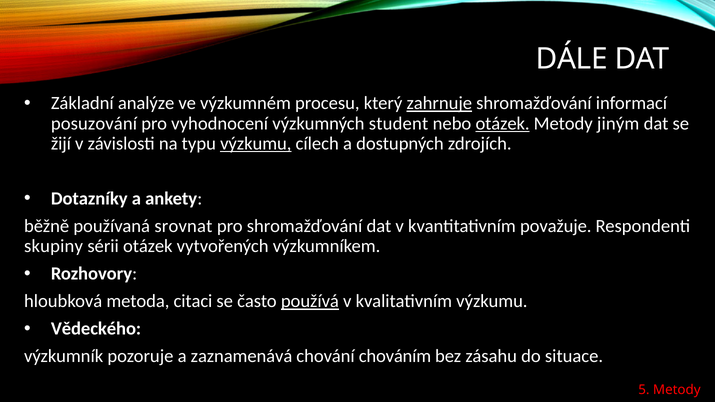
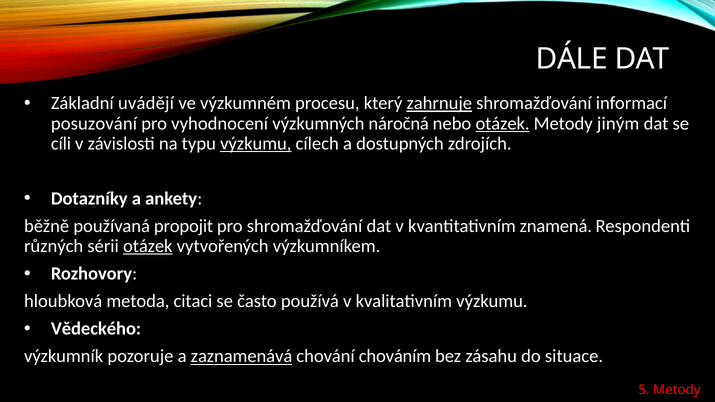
analýze: analýze -> uvádějí
student: student -> náročná
žijí: žijí -> cíli
srovnat: srovnat -> propojit
považuje: považuje -> znamená
skupiny: skupiny -> různých
otázek at (148, 246) underline: none -> present
používá underline: present -> none
zaznamenává underline: none -> present
